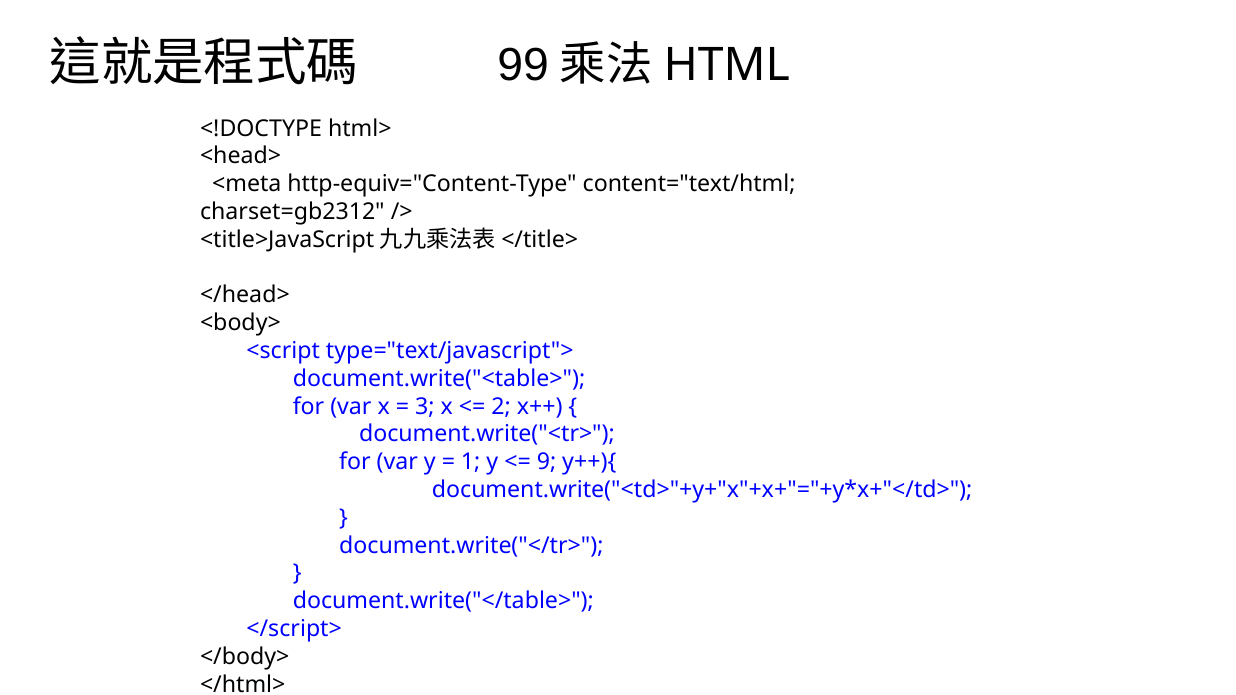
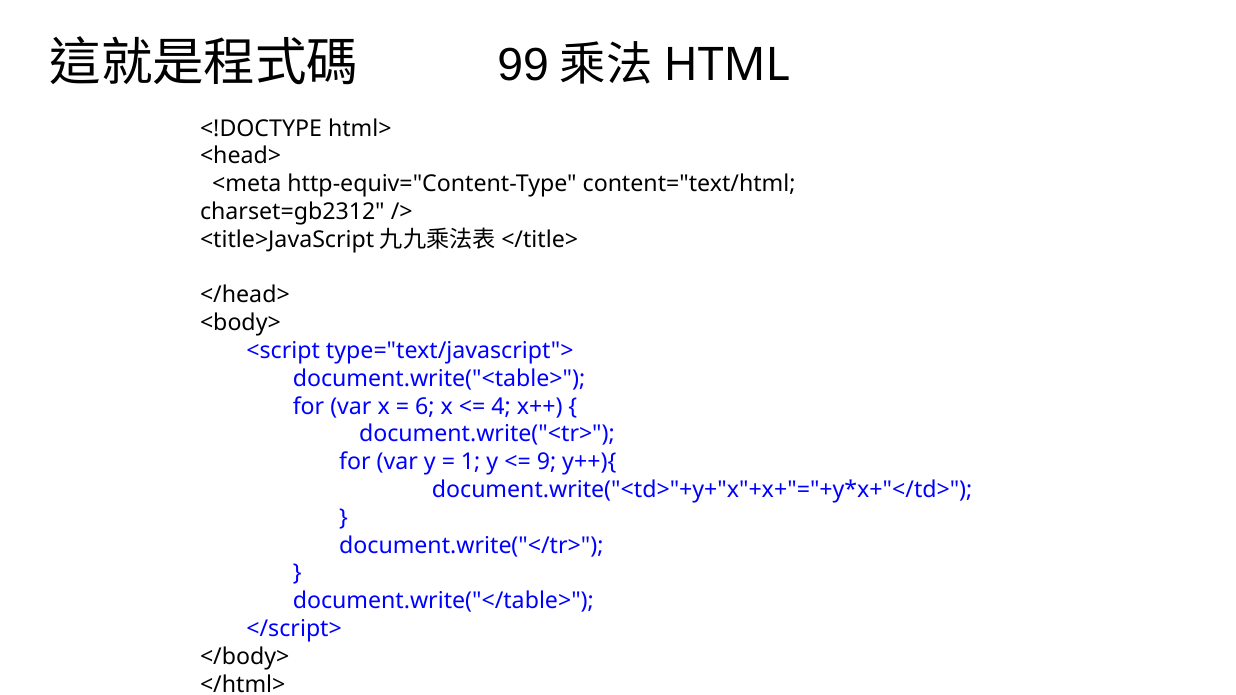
3: 3 -> 6
2: 2 -> 4
